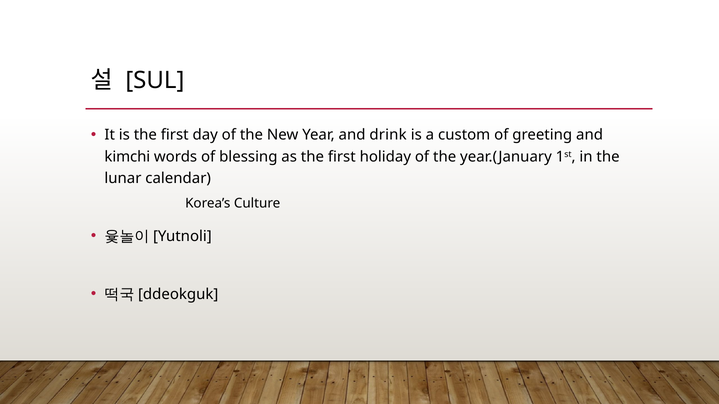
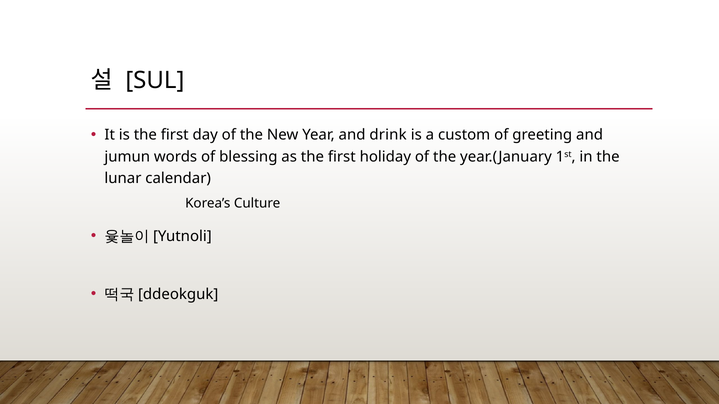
kimchi: kimchi -> jumun
